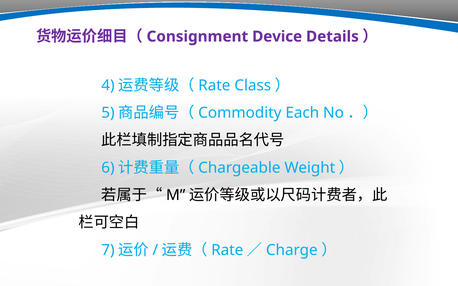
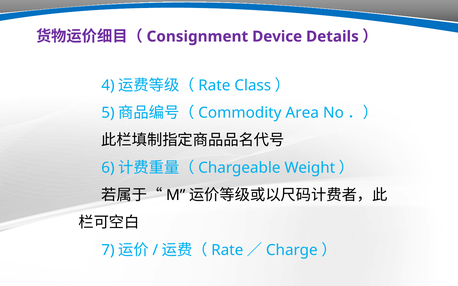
Each: Each -> Area
